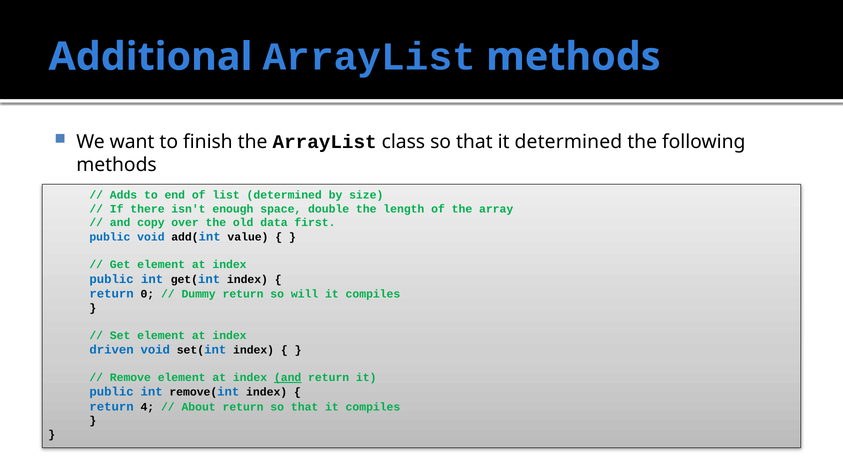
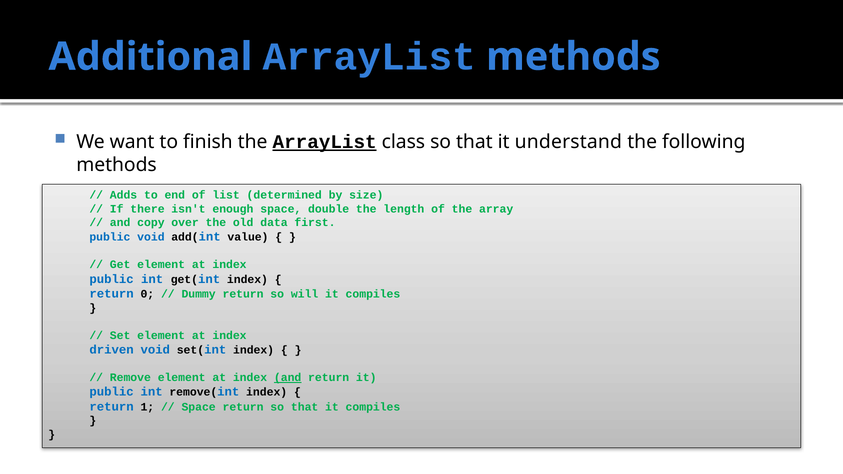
ArrayList at (325, 142) underline: none -> present
it determined: determined -> understand
4: 4 -> 1
About at (199, 407): About -> Space
